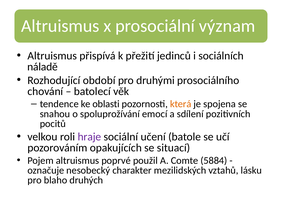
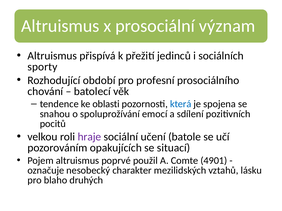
náladě: náladě -> sporty
druhými: druhými -> profesní
která colour: orange -> blue
5884: 5884 -> 4901
